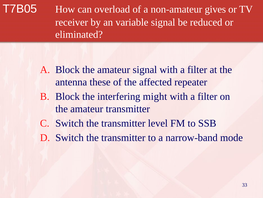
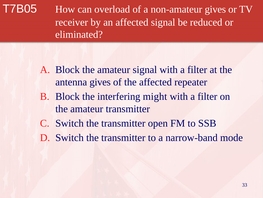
an variable: variable -> affected
antenna these: these -> gives
level: level -> open
